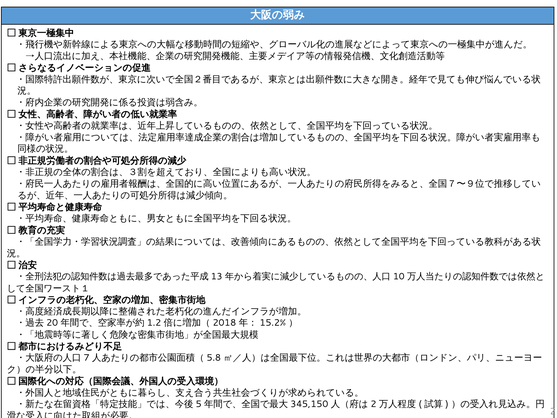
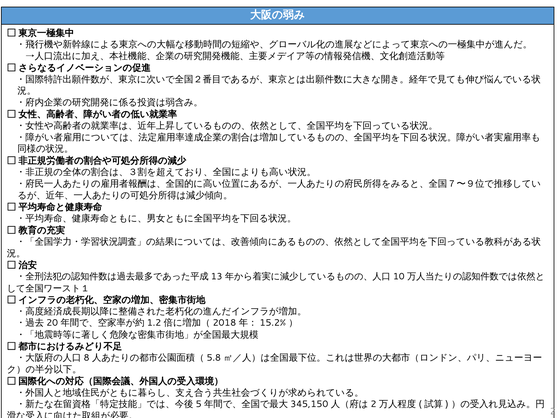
7: 7 -> 8
